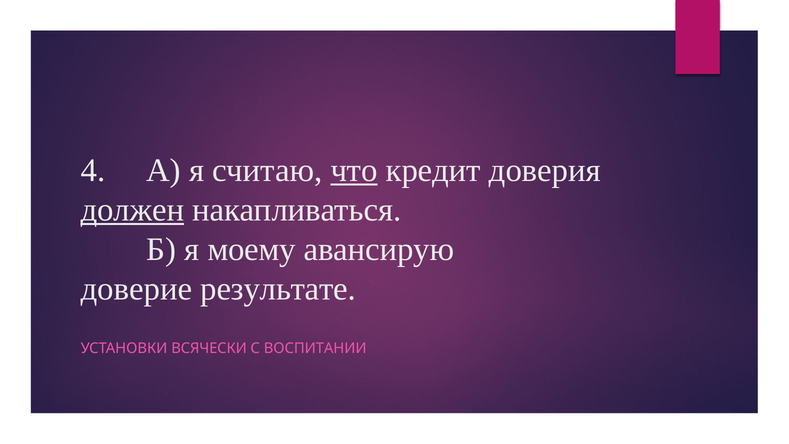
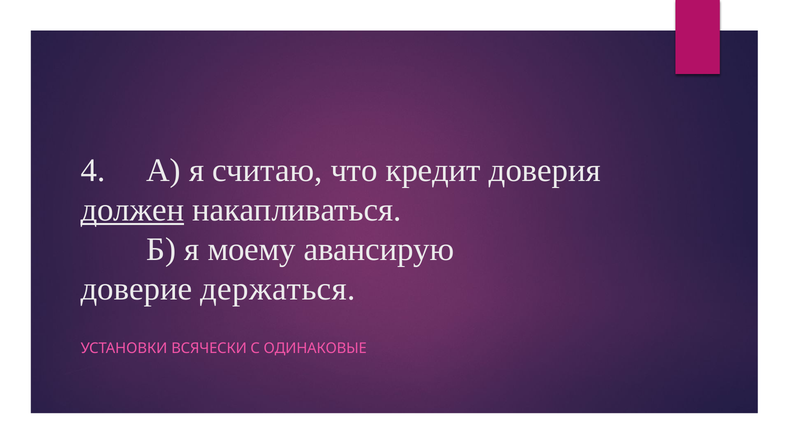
что underline: present -> none
результате: результате -> держаться
ВОСПИТАНИИ: ВОСПИТАНИИ -> ОДИНАКОВЫЕ
